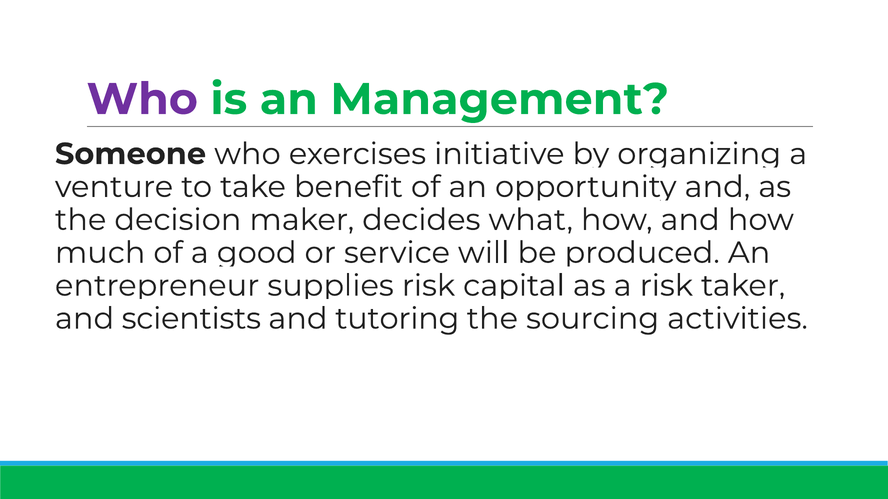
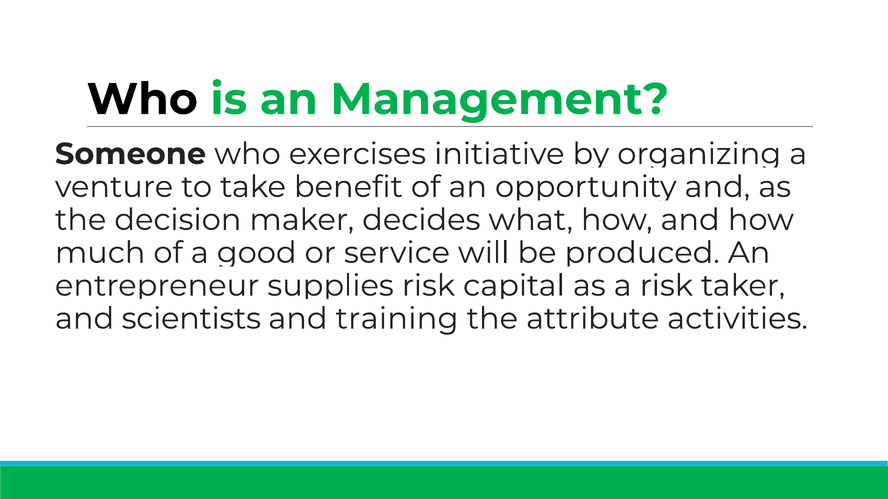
Who at (142, 99) colour: purple -> black
tutoring: tutoring -> training
sourcing: sourcing -> attribute
